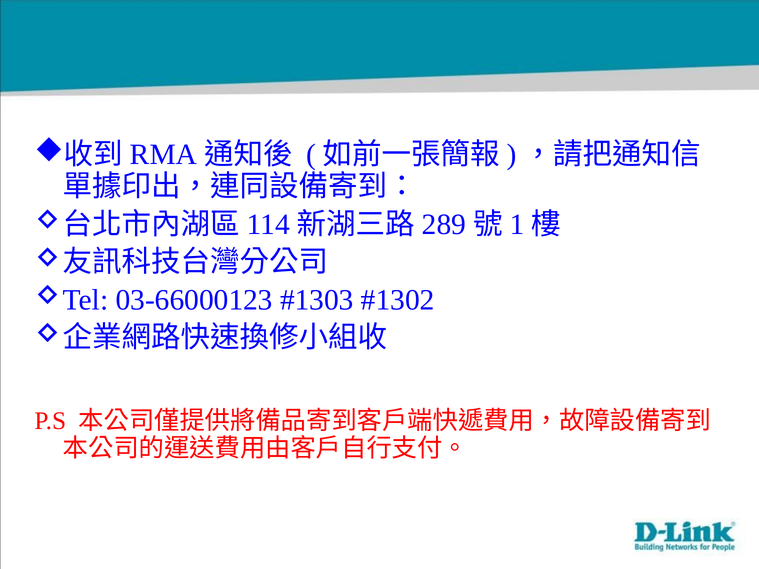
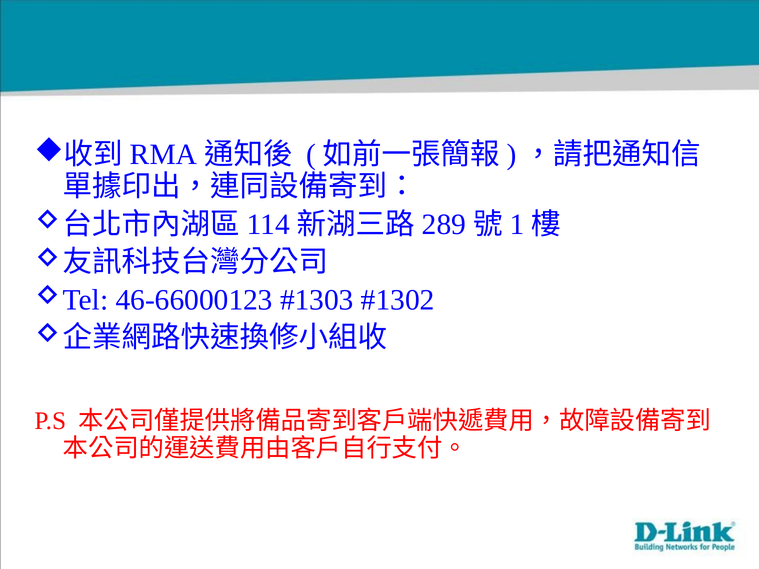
03-66000123: 03-66000123 -> 46-66000123
